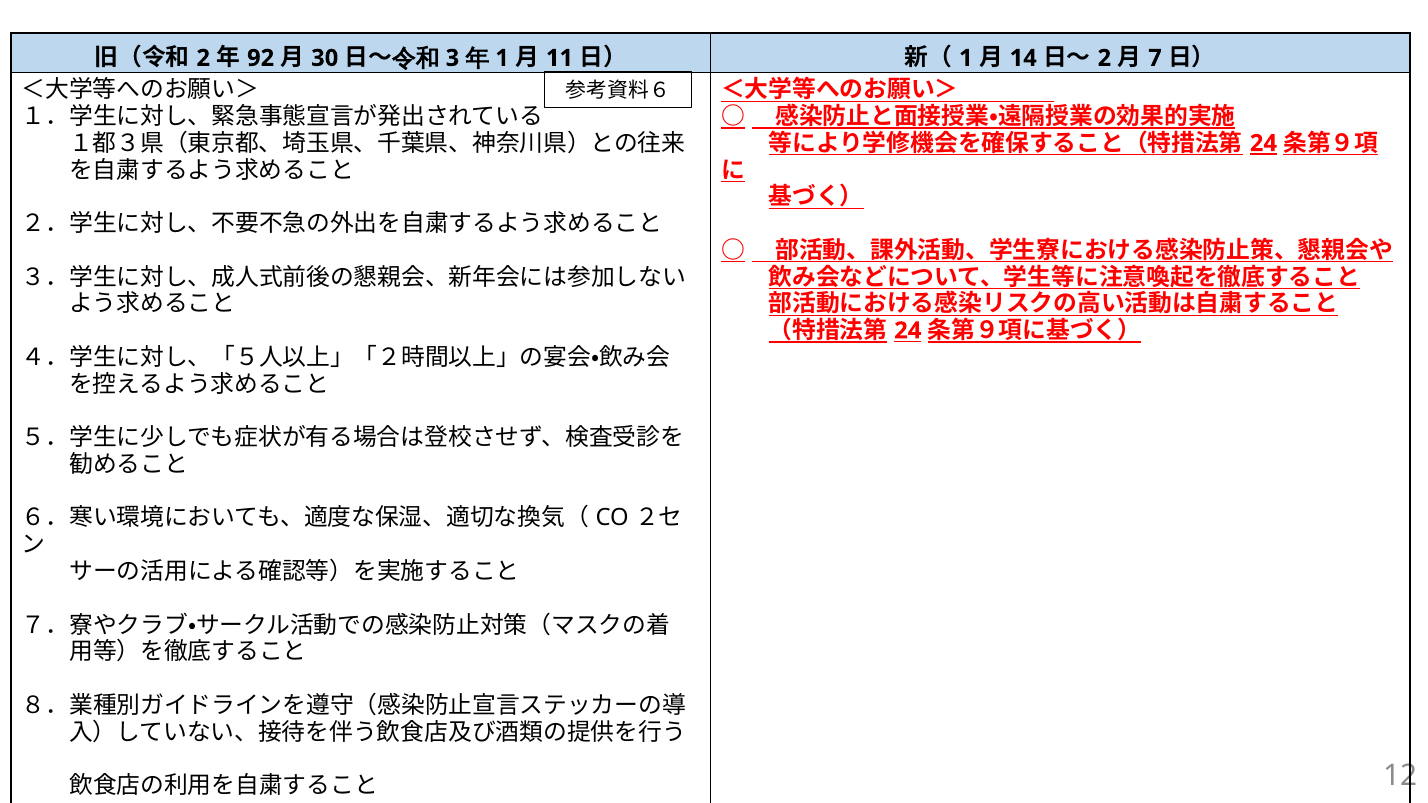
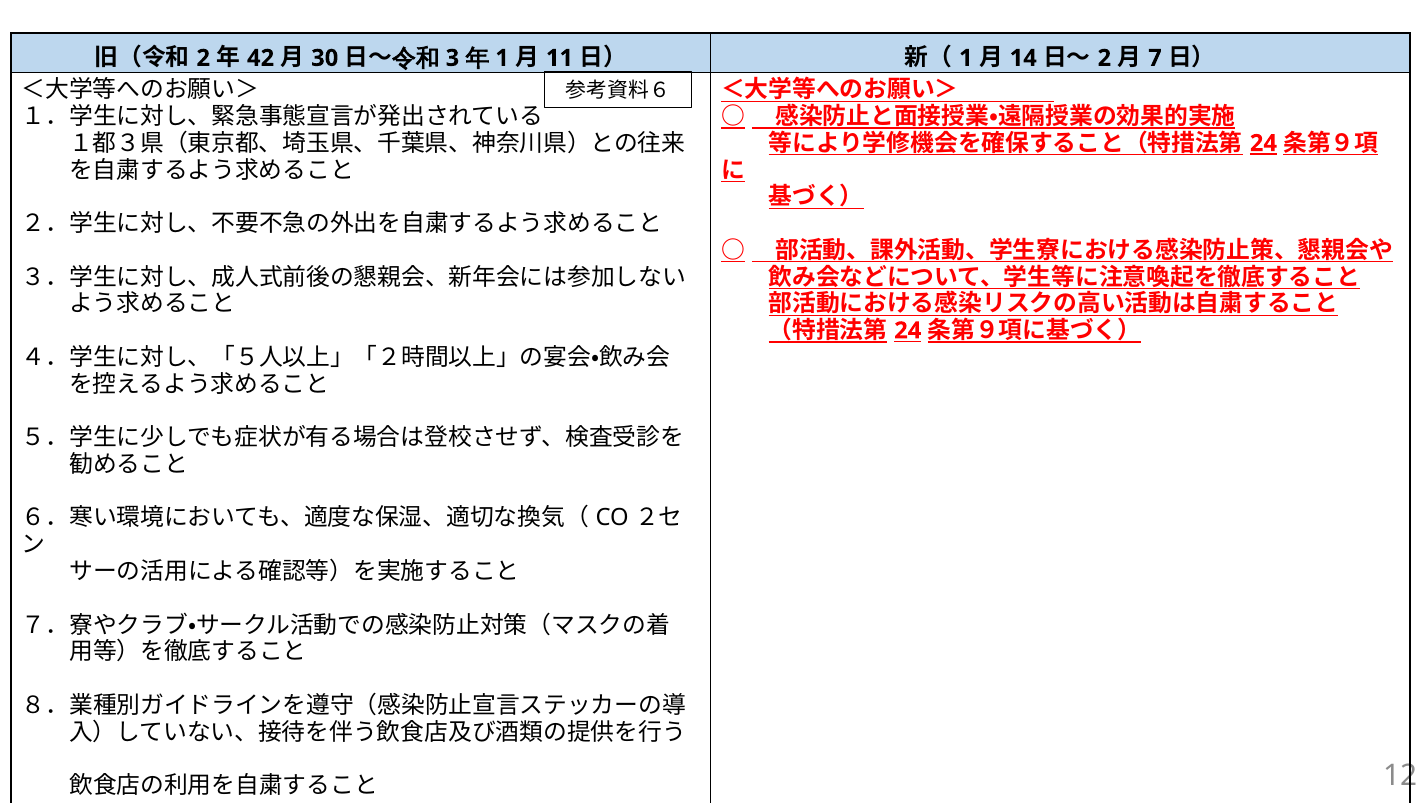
92: 92 -> 42
